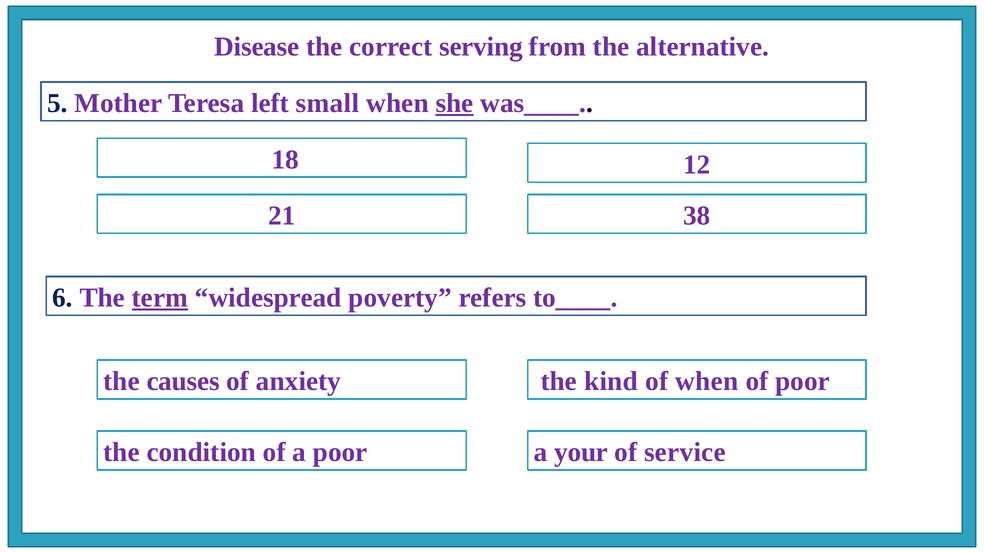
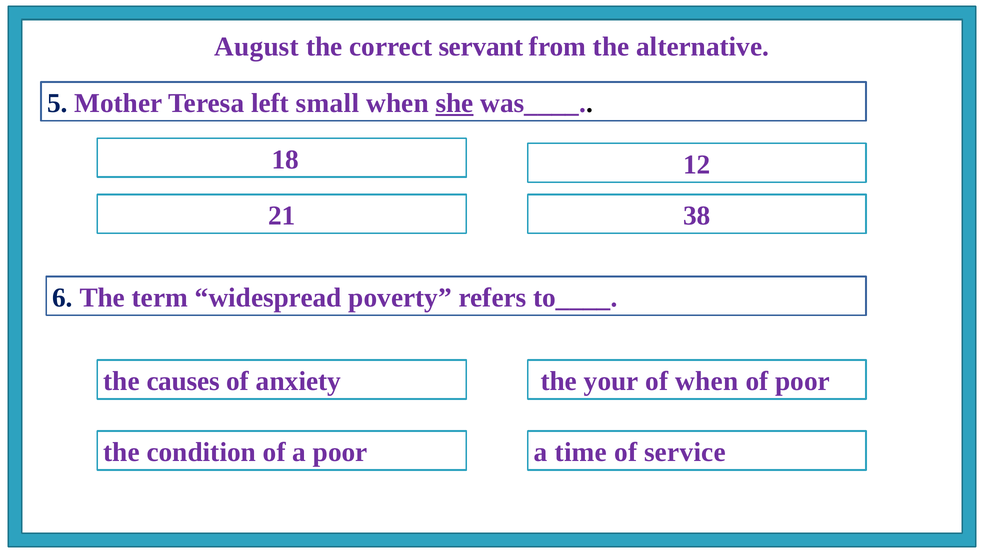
Disease: Disease -> August
serving: serving -> servant
term underline: present -> none
kind: kind -> your
your: your -> time
